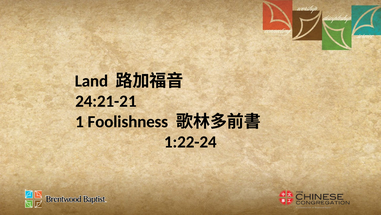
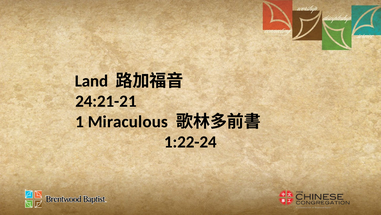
Foolishness: Foolishness -> Miraculous
